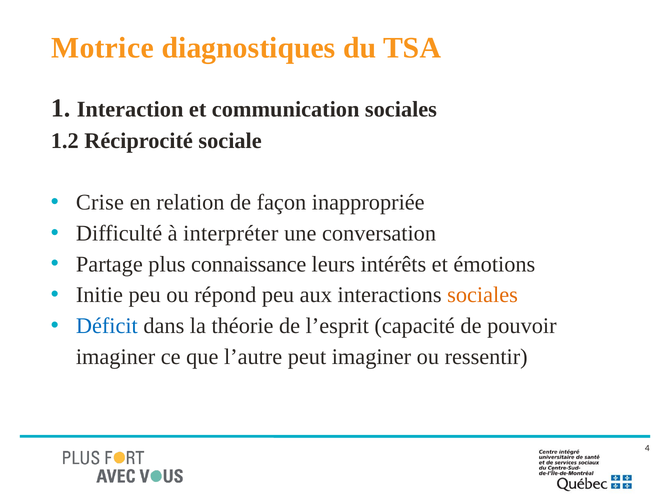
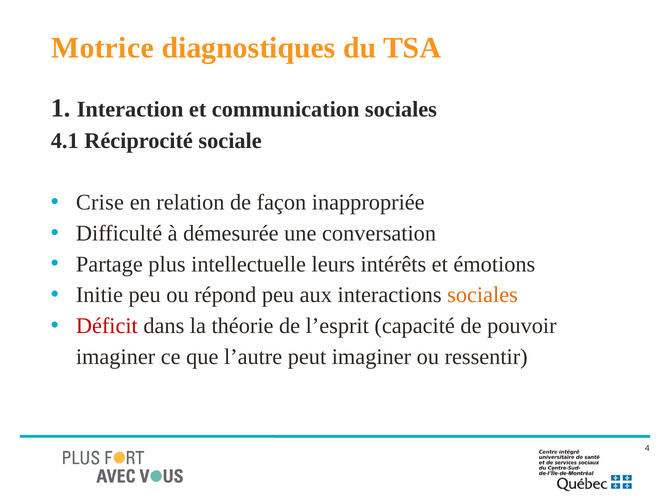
1.2: 1.2 -> 4.1
interpréter: interpréter -> démesurée
connaissance: connaissance -> intellectuelle
Déficit colour: blue -> red
